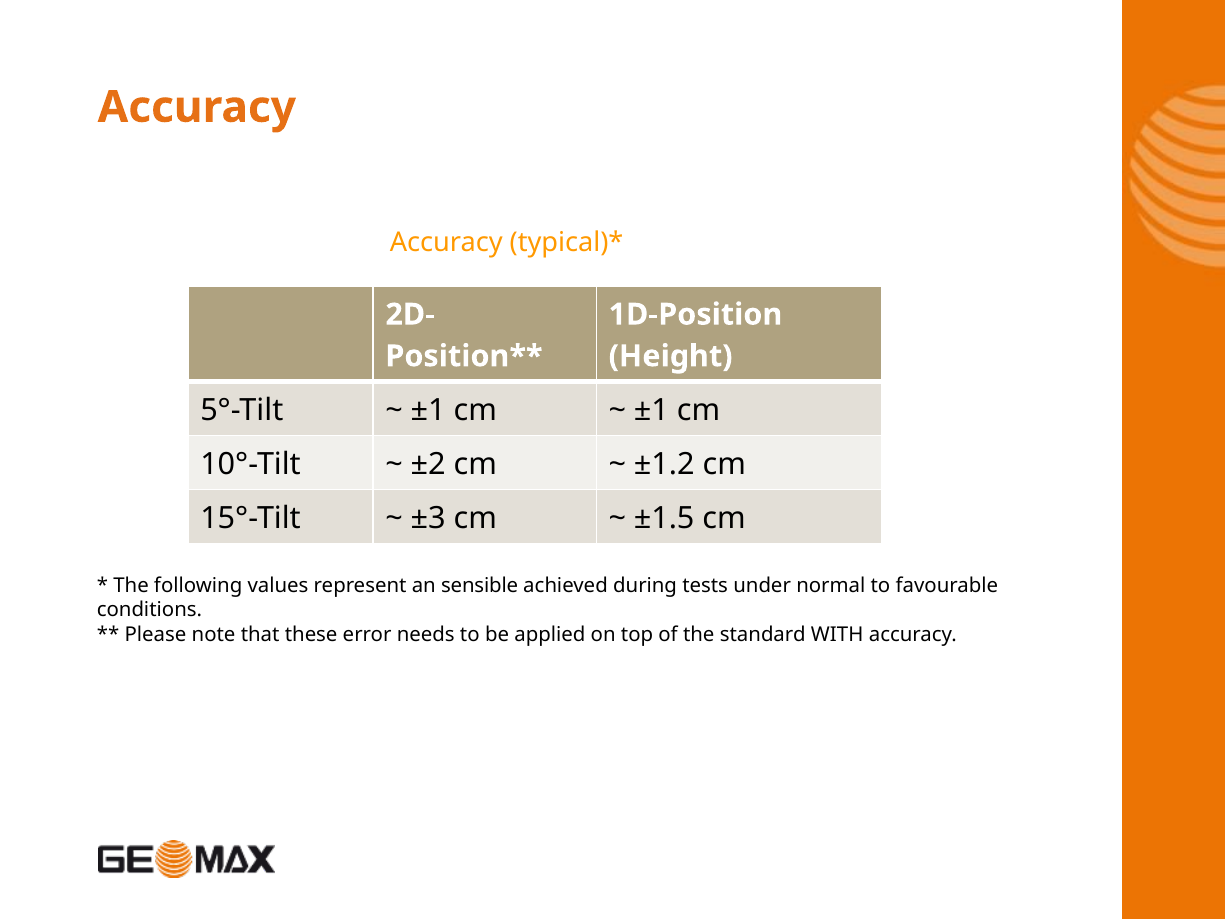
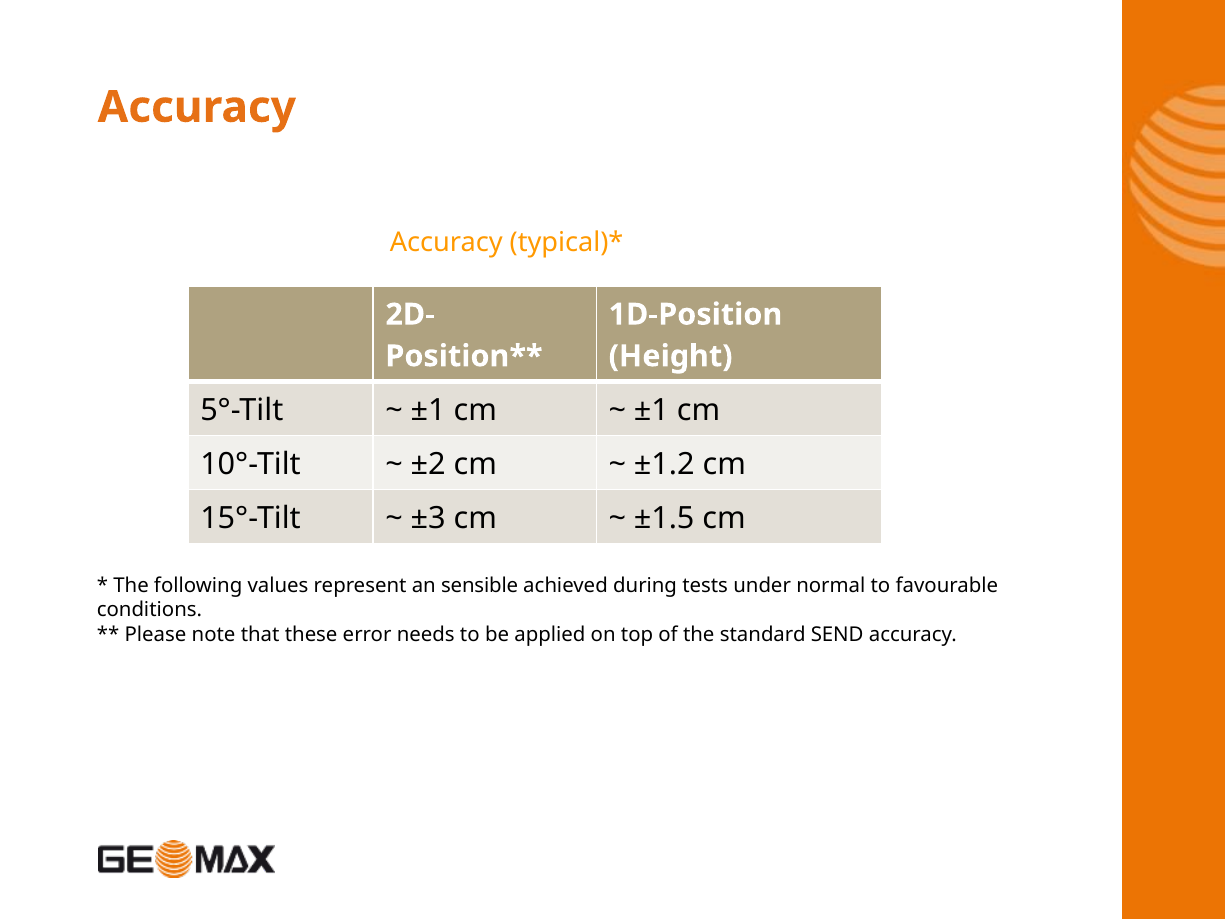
WITH: WITH -> SEND
